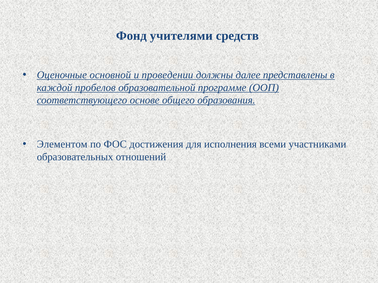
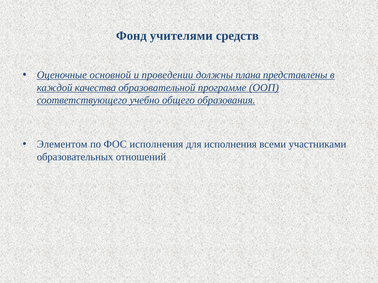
далее: далее -> плана
пробелов: пробелов -> качества
основе: основе -> учебно
ФОС достижения: достижения -> исполнения
